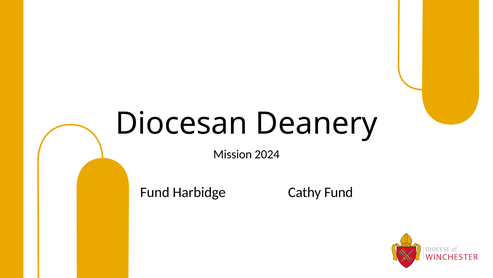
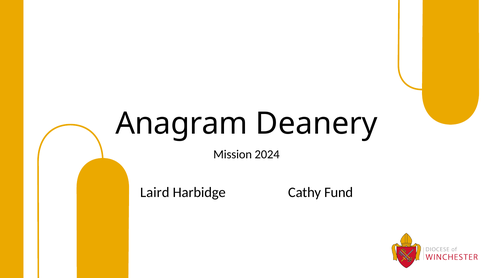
Diocesan: Diocesan -> Anagram
Fund at (155, 192): Fund -> Laird
